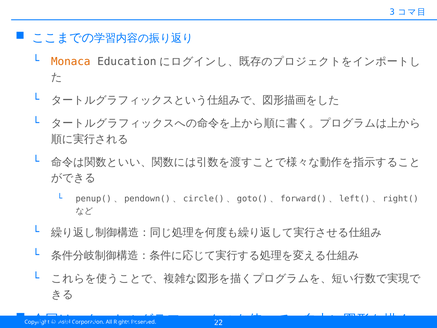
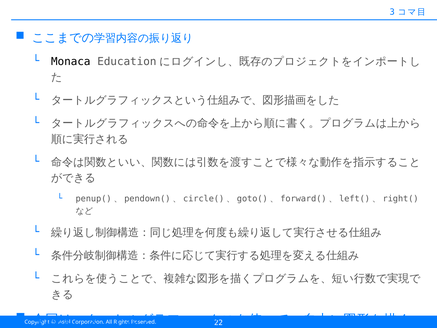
Monaca colour: orange -> black
